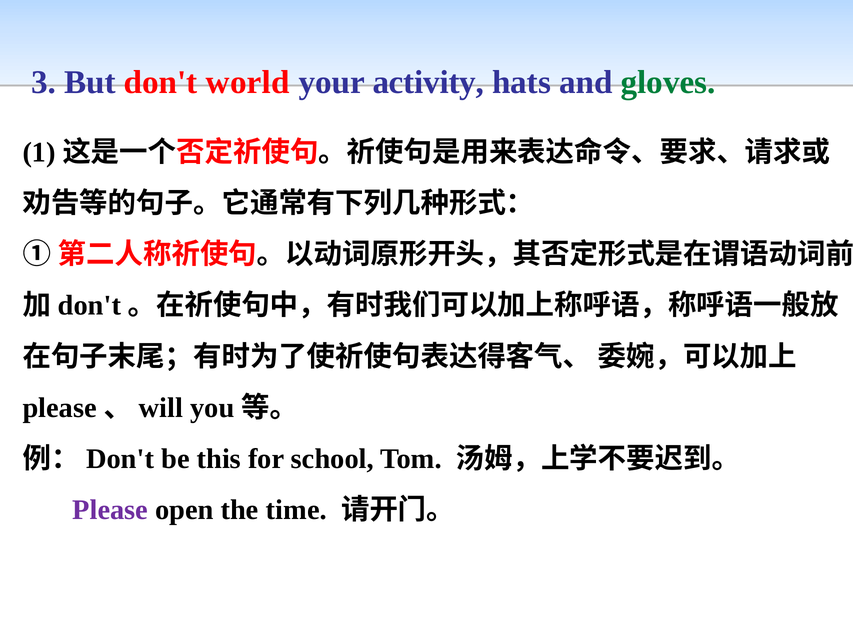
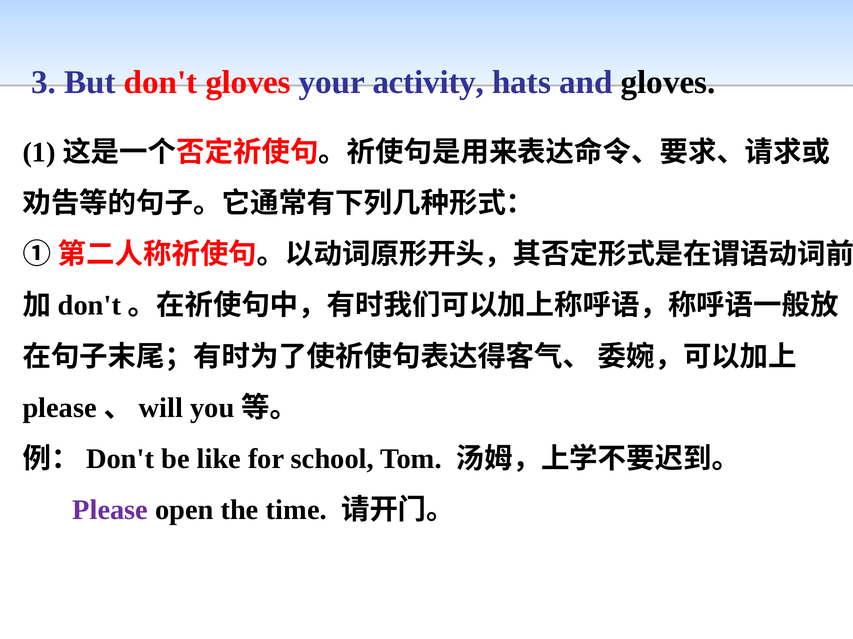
don't world: world -> gloves
gloves at (668, 82) colour: green -> black
this: this -> like
